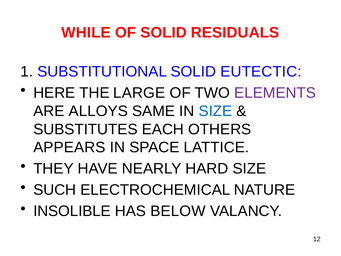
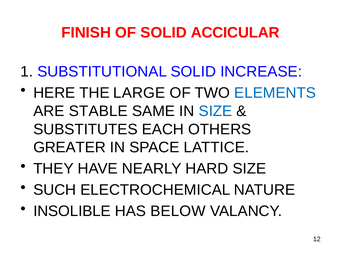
WHILE: WHILE -> FINISH
RESIDUALS: RESIDUALS -> ACCICULAR
EUTECTIC: EUTECTIC -> INCREASE
ELEMENTS colour: purple -> blue
ALLOYS: ALLOYS -> STABLE
APPEARS: APPEARS -> GREATER
